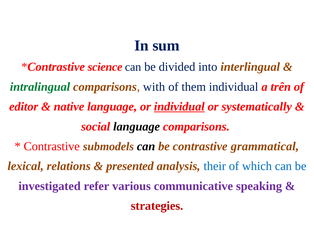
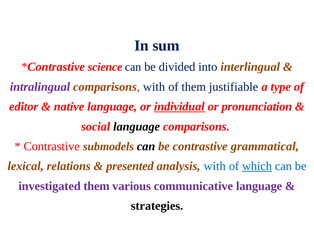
intralingual colour: green -> purple
them individual: individual -> justifiable
trên: trên -> type
systematically: systematically -> pronunciation
analysis their: their -> with
which underline: none -> present
investigated refer: refer -> them
communicative speaking: speaking -> language
strategies colour: red -> black
